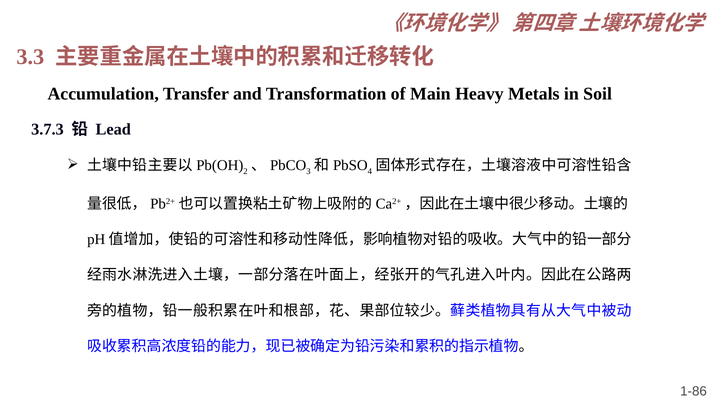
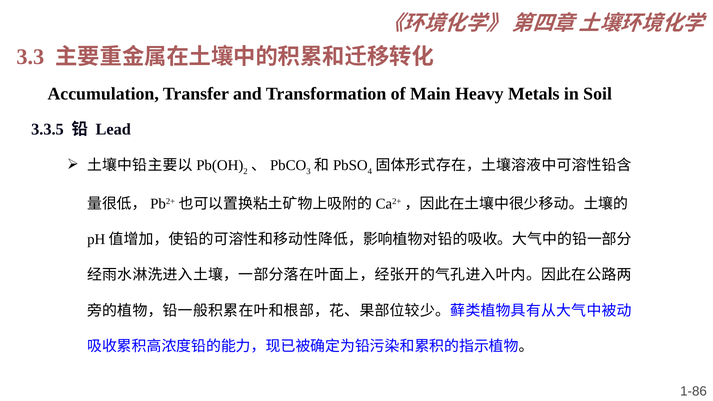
3.7.3: 3.7.3 -> 3.3.5
